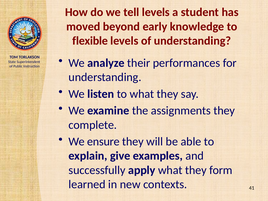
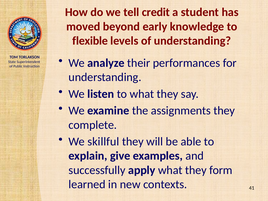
tell levels: levels -> credit
ensure: ensure -> skillful
